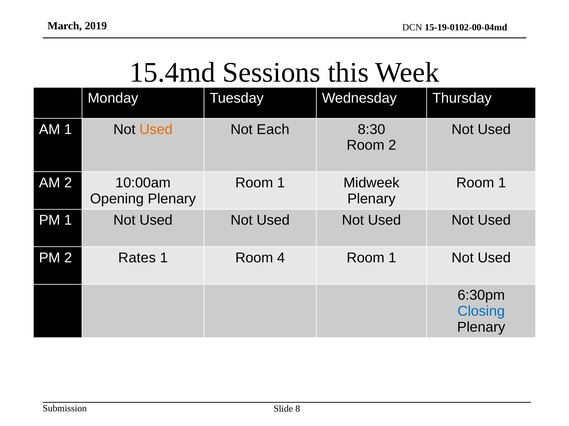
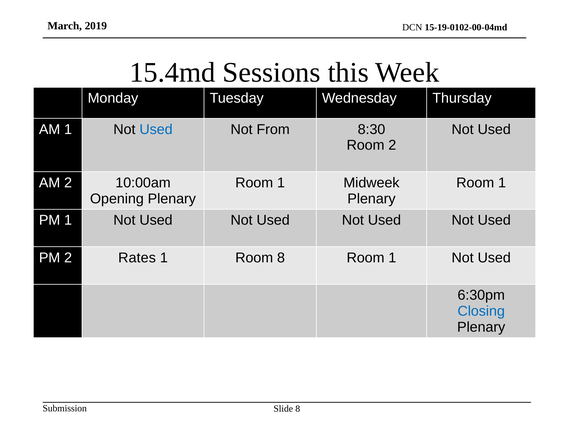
Used at (156, 130) colour: orange -> blue
Each: Each -> From
Room 4: 4 -> 8
